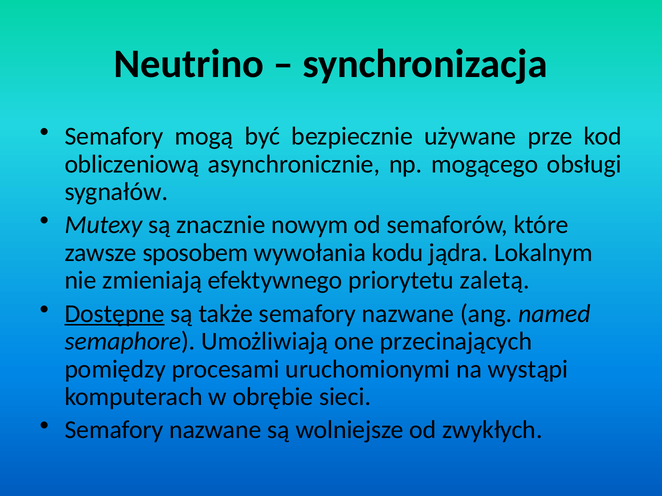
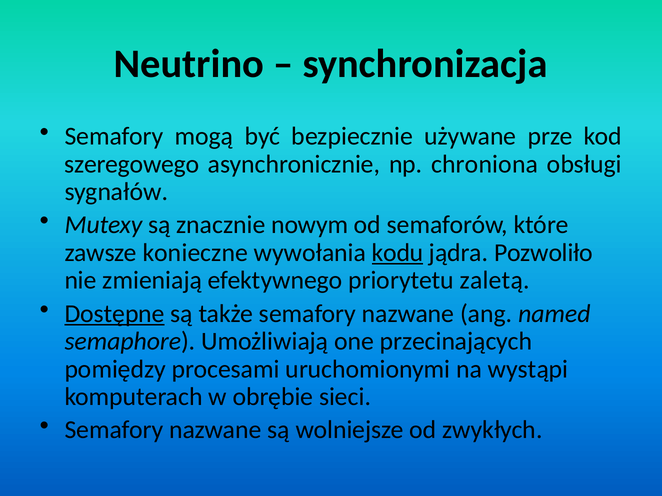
obliczeniową: obliczeniową -> szeregowego
mogącego: mogącego -> chroniona
sposobem: sposobem -> konieczne
kodu underline: none -> present
Lokalnym: Lokalnym -> Pozwoliło
